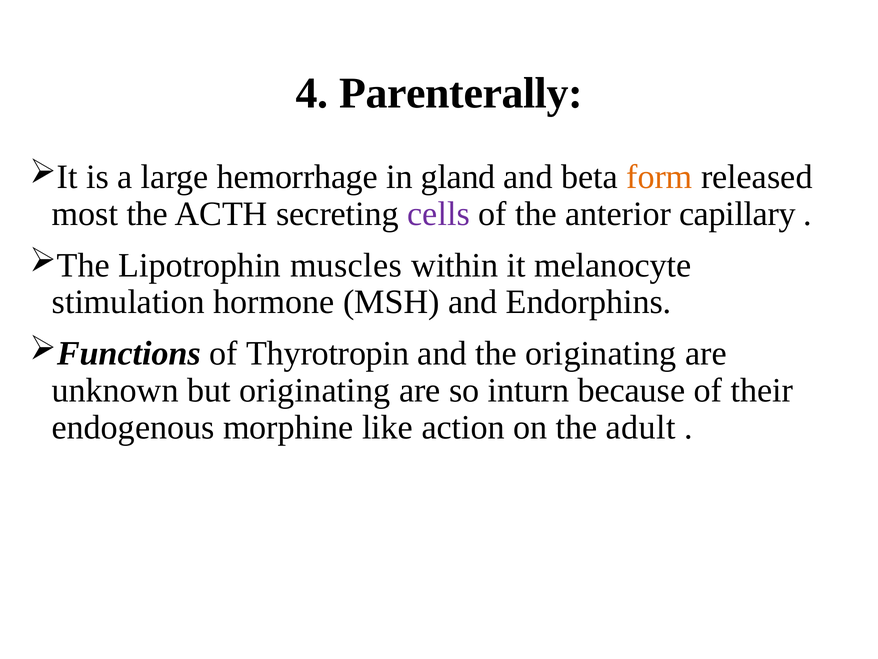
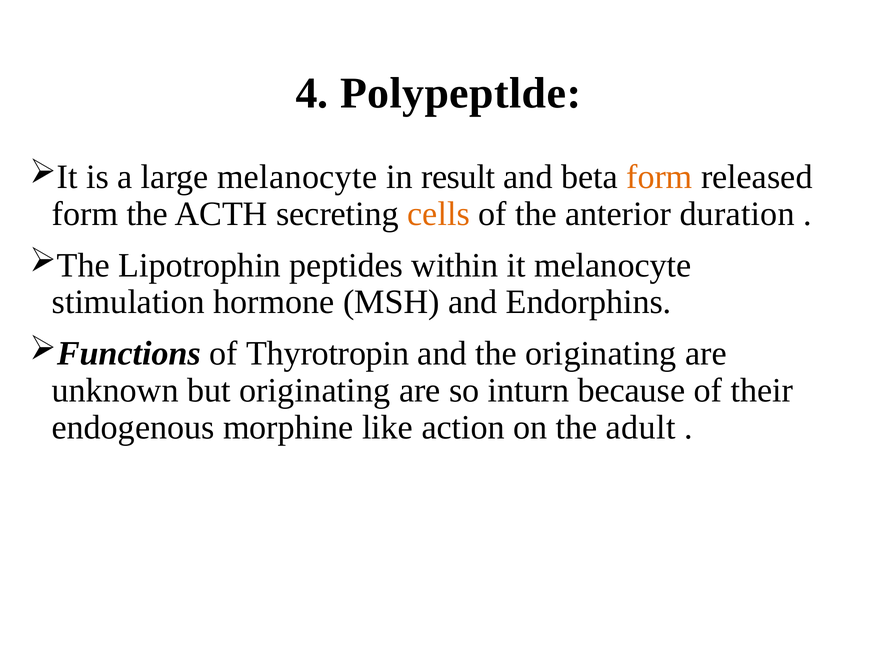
Parenterally: Parenterally -> Polypeptlde
large hemorrhage: hemorrhage -> melanocyte
gland: gland -> result
most at (85, 214): most -> form
cells colour: purple -> orange
capillary: capillary -> duration
muscles: muscles -> peptides
